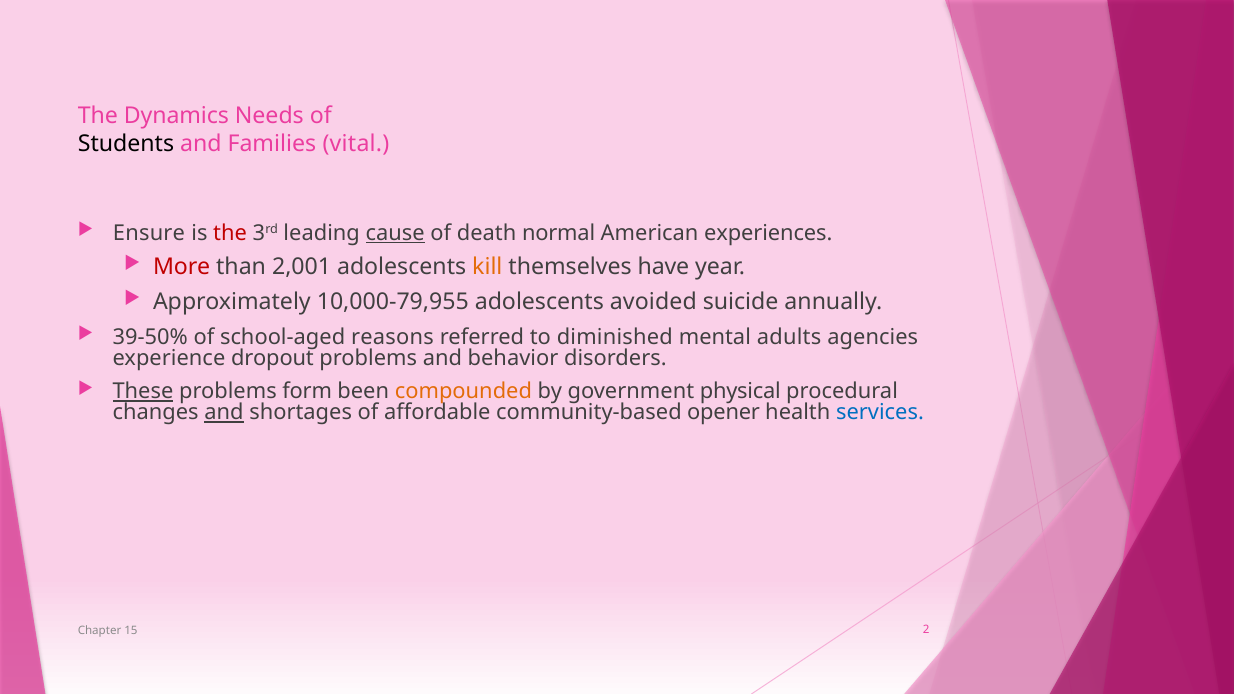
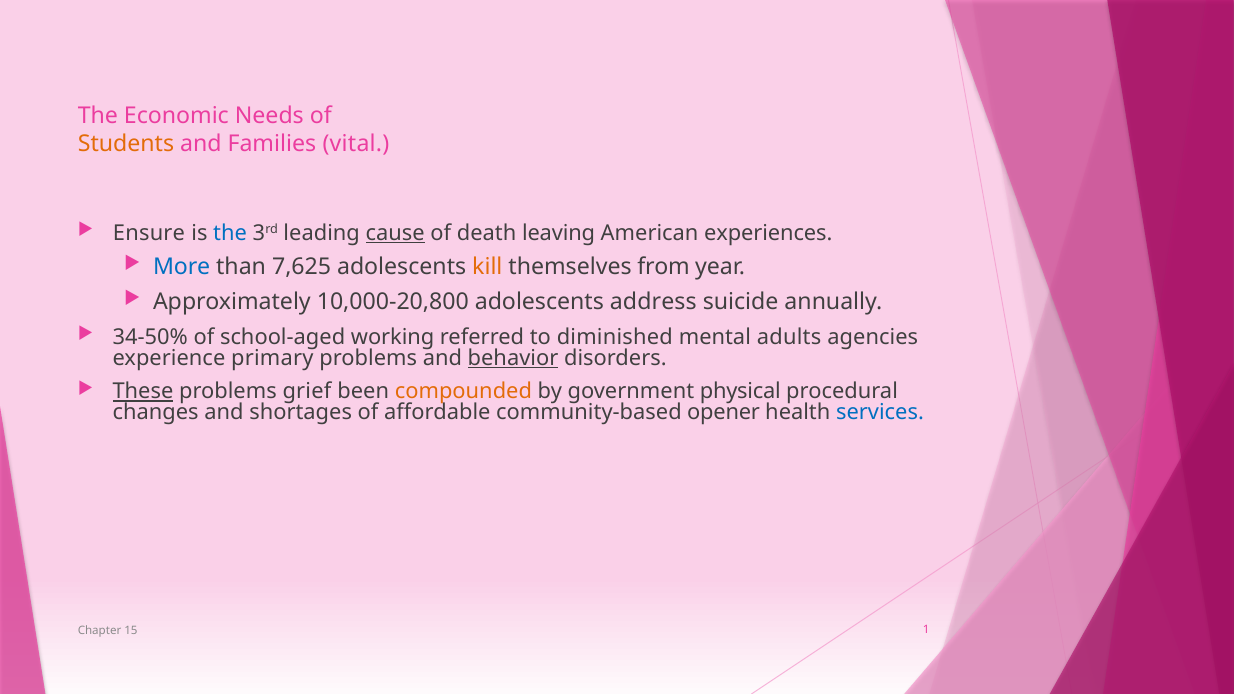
Dynamics: Dynamics -> Economic
Students colour: black -> orange
the at (230, 233) colour: red -> blue
normal: normal -> leaving
More colour: red -> blue
2,001: 2,001 -> 7,625
have: have -> from
10,000-79,955: 10,000-79,955 -> 10,000-20,800
avoided: avoided -> address
39-50%: 39-50% -> 34-50%
reasons: reasons -> working
dropout: dropout -> primary
behavior underline: none -> present
form: form -> grief
and at (224, 413) underline: present -> none
2: 2 -> 1
